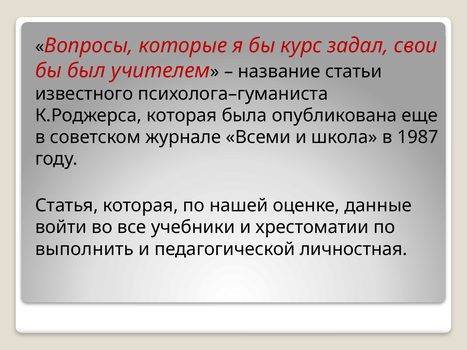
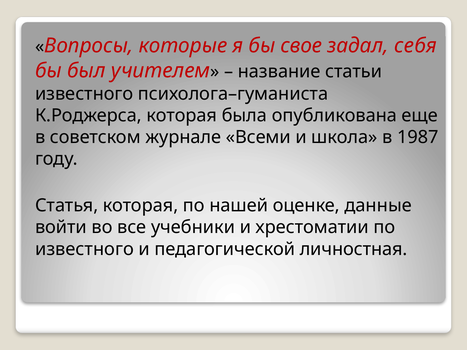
курс: курс -> свое
свои: свои -> себя
выполнить at (84, 249): выполнить -> известного
